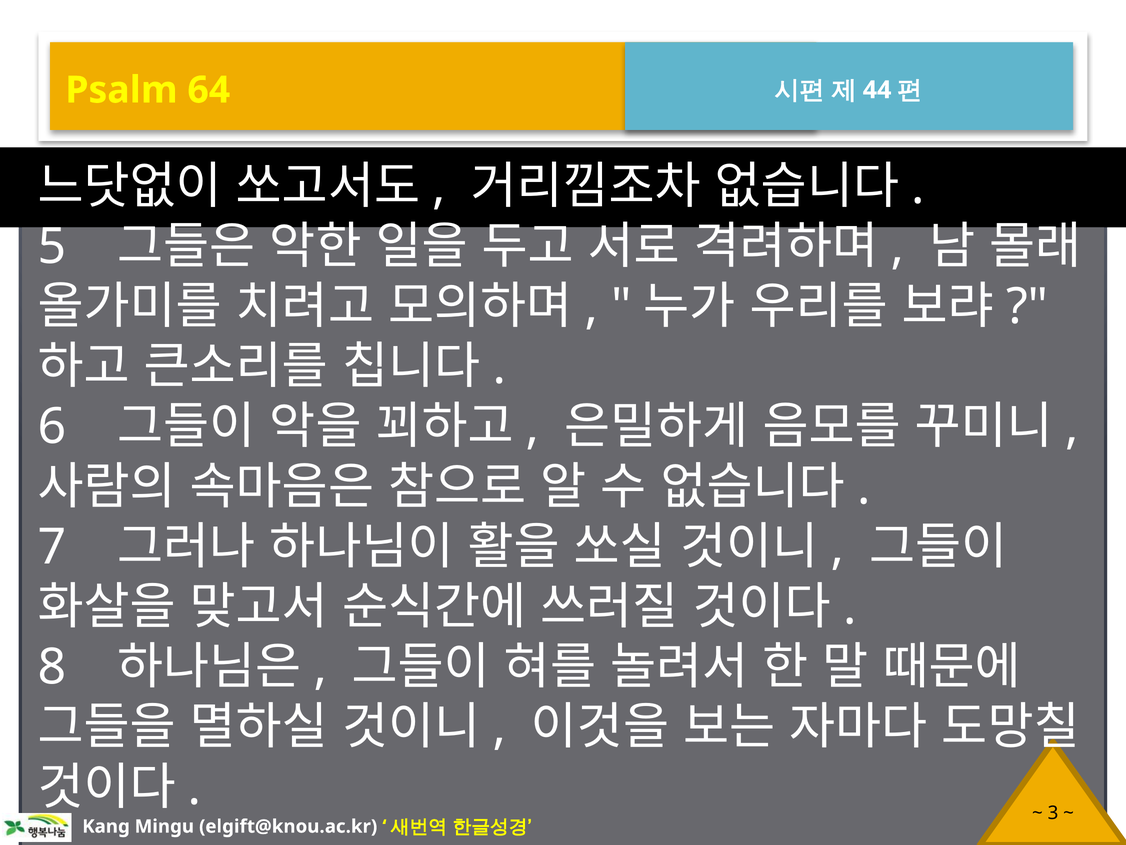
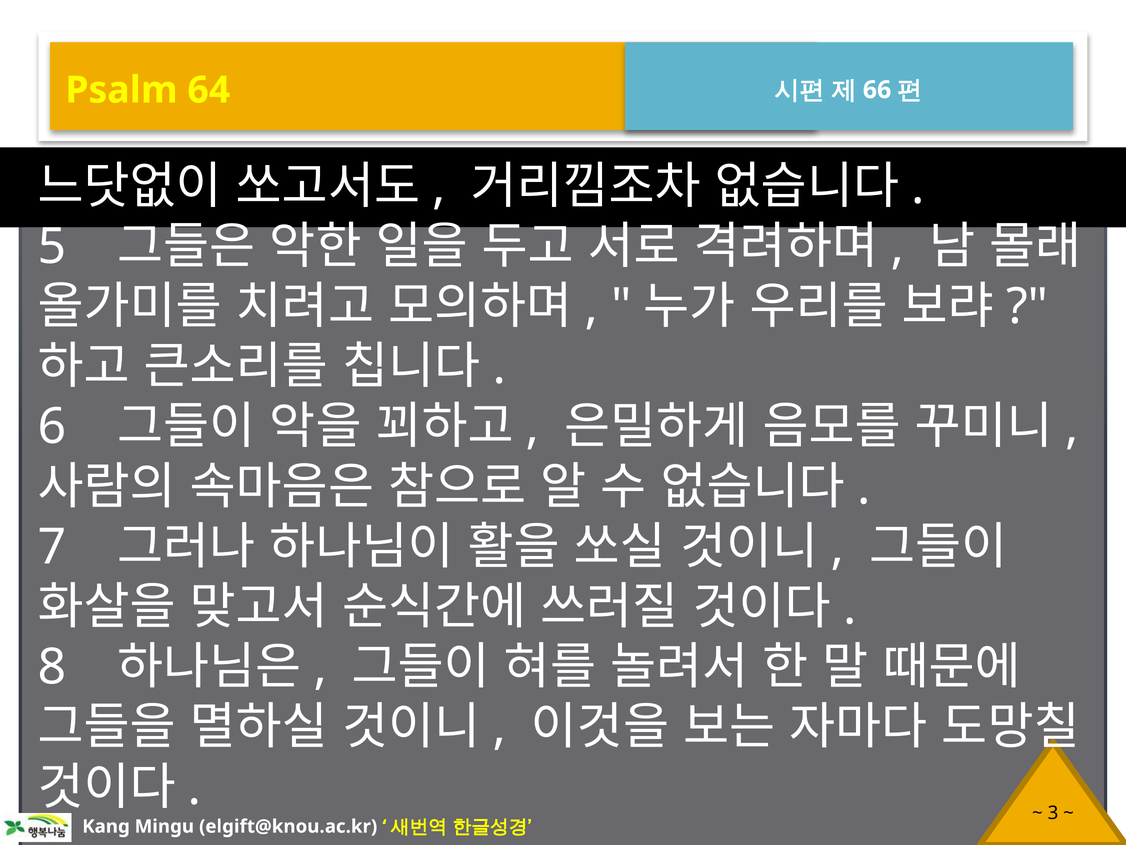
44: 44 -> 66
